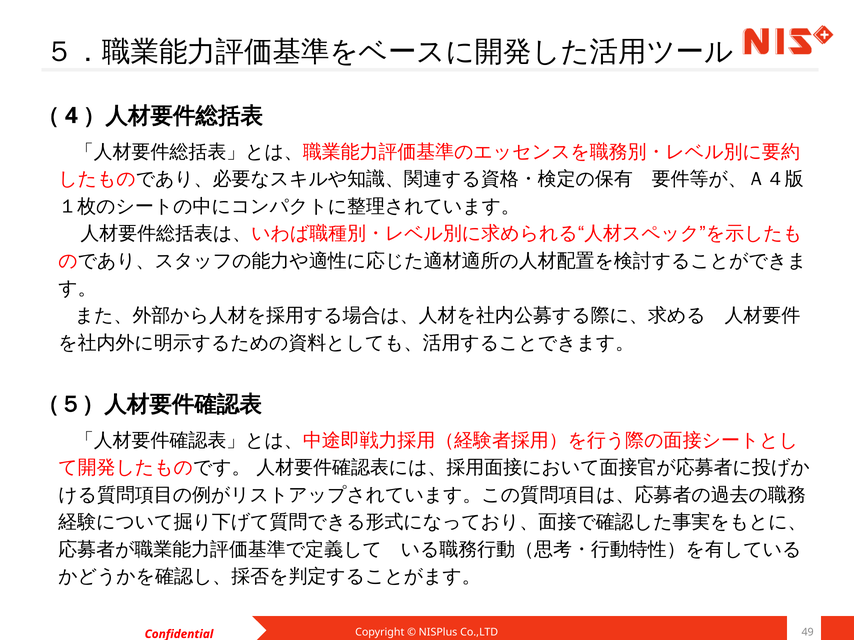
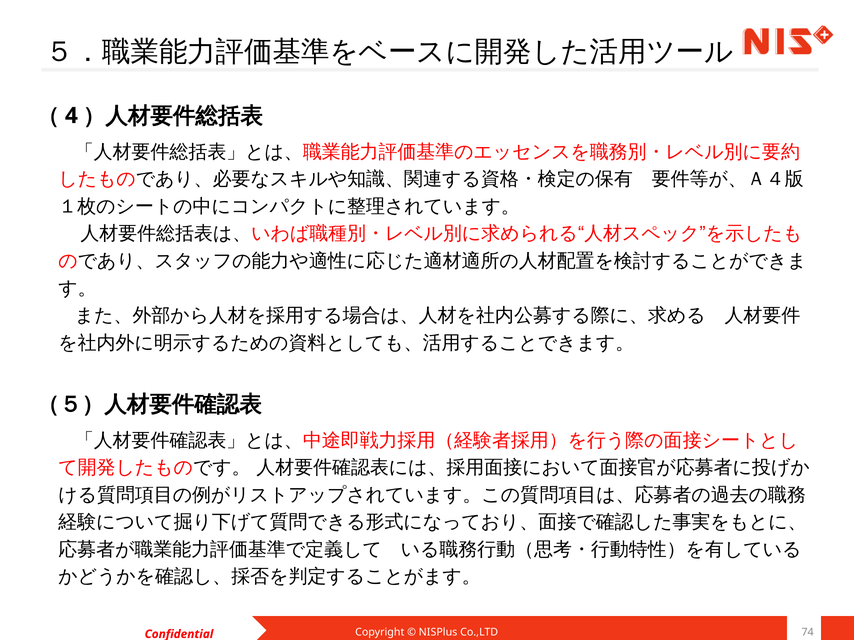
49: 49 -> 74
